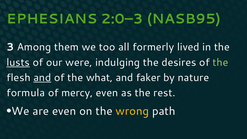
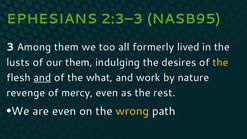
2:0–3: 2:0–3 -> 2:3–3
lusts underline: present -> none
our were: were -> them
the at (220, 62) colour: light green -> yellow
faker: faker -> work
formula: formula -> revenge
